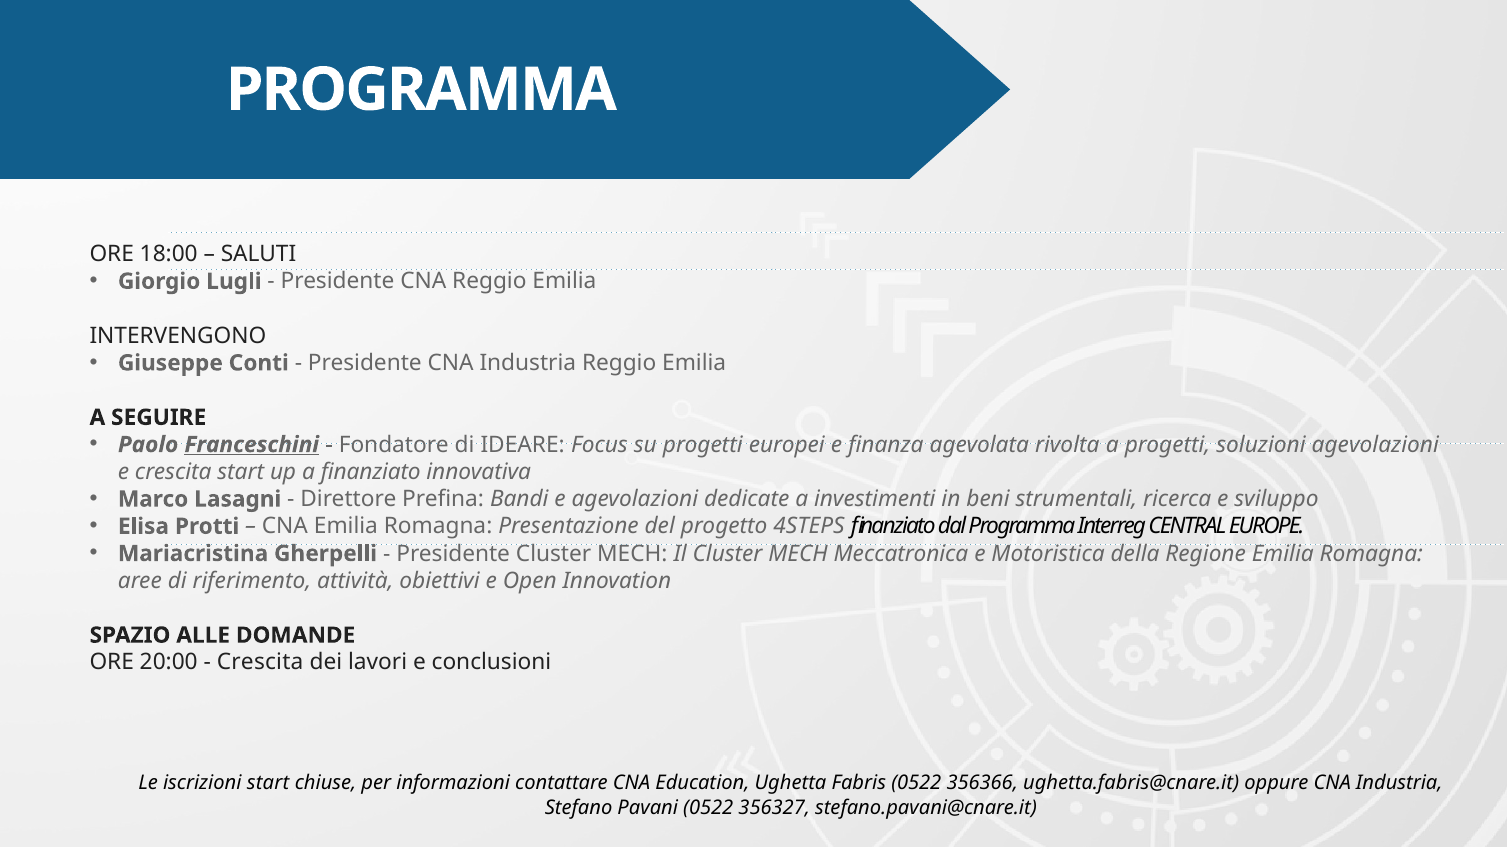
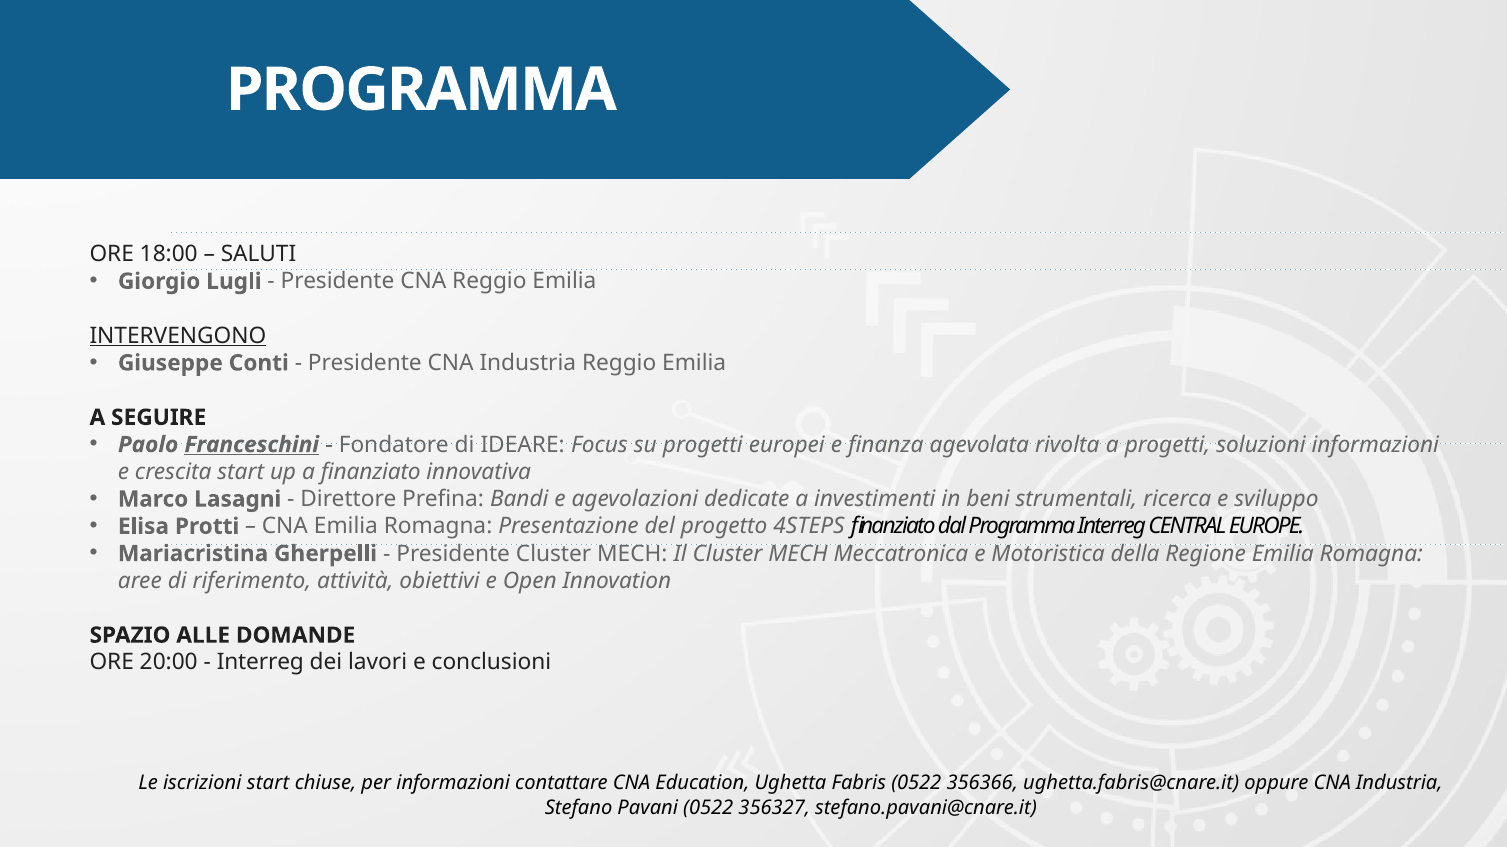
INTERVENGONO underline: none -> present
soluzioni agevolazioni: agevolazioni -> informazioni
Crescita at (260, 662): Crescita -> Interreg
